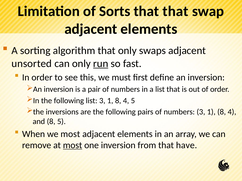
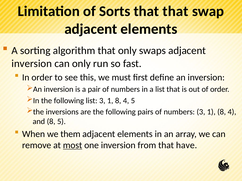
unsorted at (32, 64): unsorted -> inversion
run underline: present -> none
we most: most -> them
